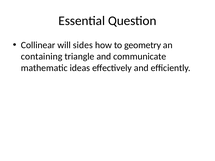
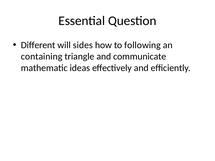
Collinear: Collinear -> Different
geometry: geometry -> following
